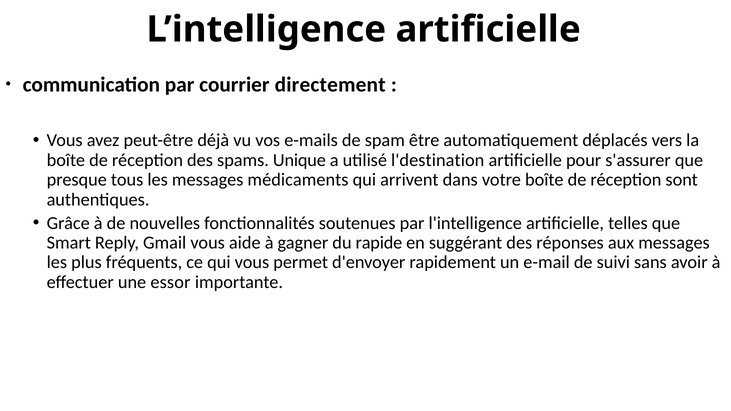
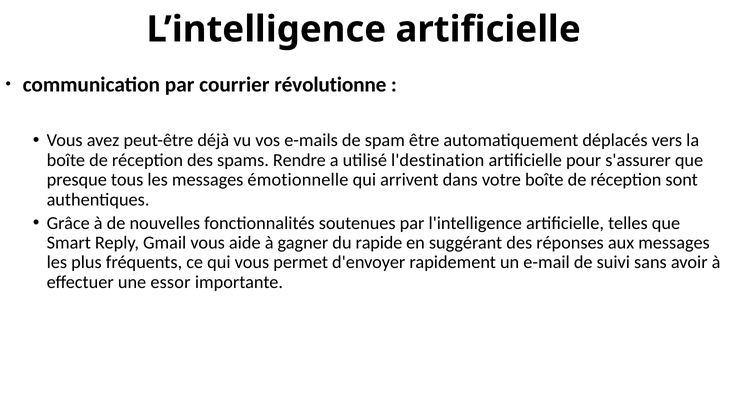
directement: directement -> révolutionne
Unique: Unique -> Rendre
médicaments: médicaments -> émotionnelle
